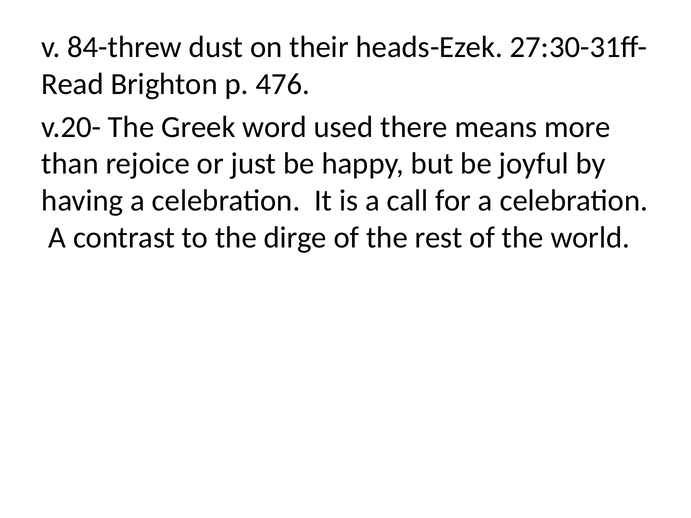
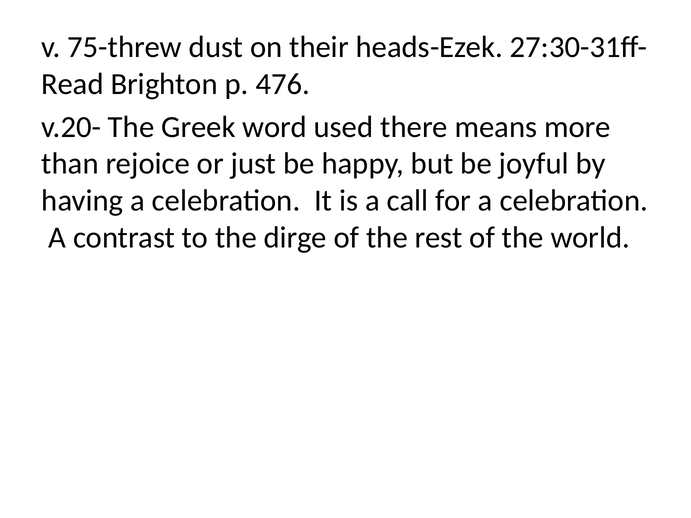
84-threw: 84-threw -> 75-threw
